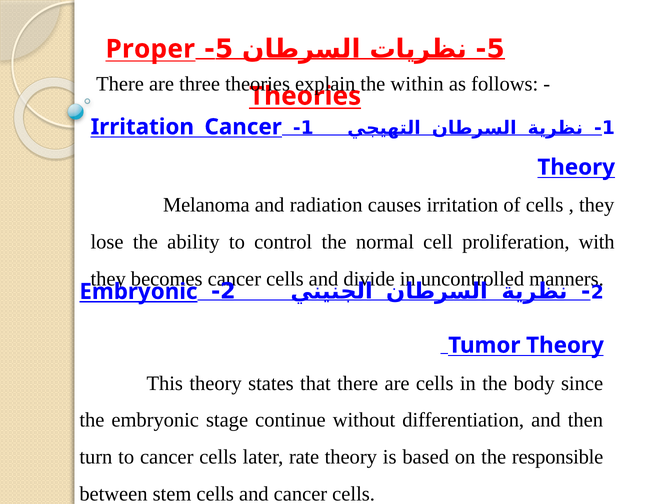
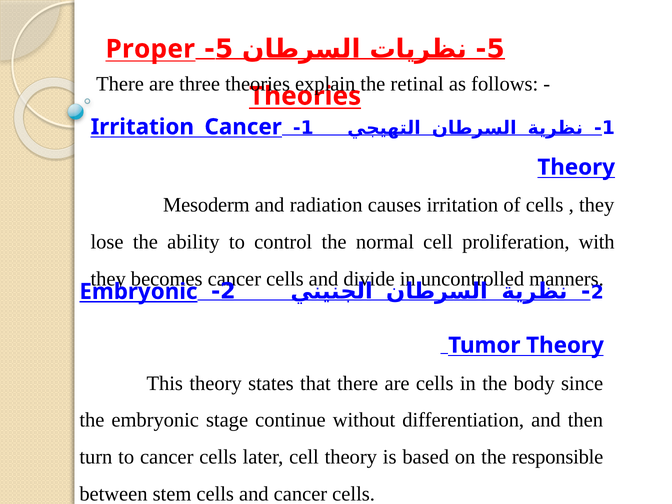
within: within -> retinal
Melanoma: Melanoma -> Mesoderm
later rate: rate -> cell
